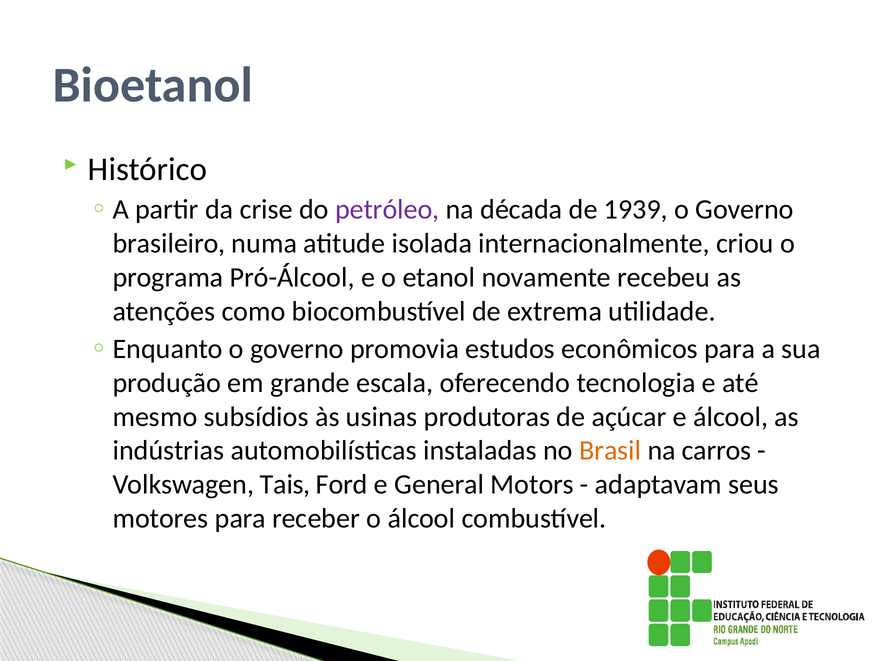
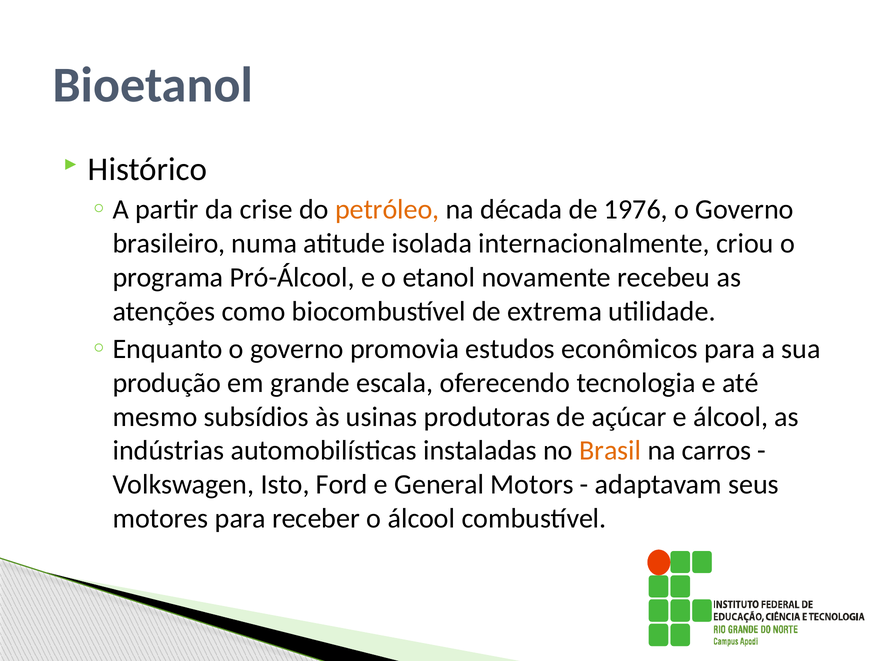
petróleo colour: purple -> orange
1939: 1939 -> 1976
Tais: Tais -> Isto
